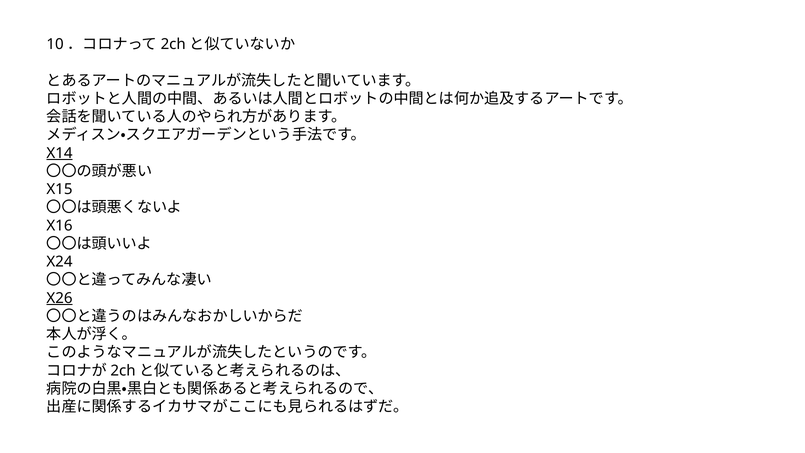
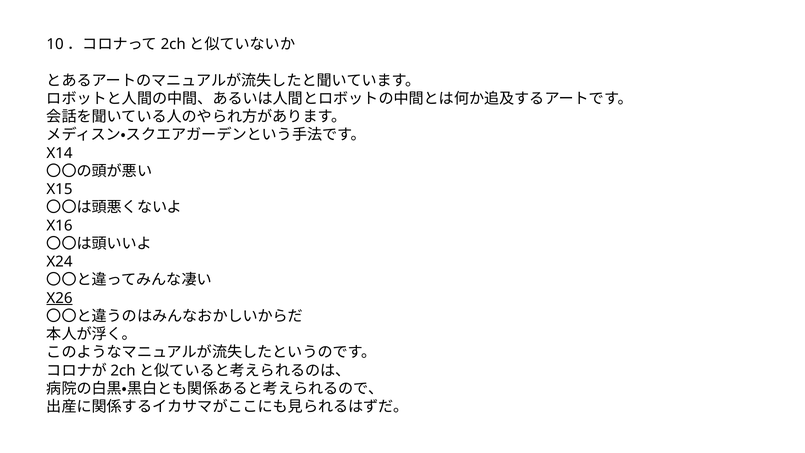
X14 underline: present -> none
